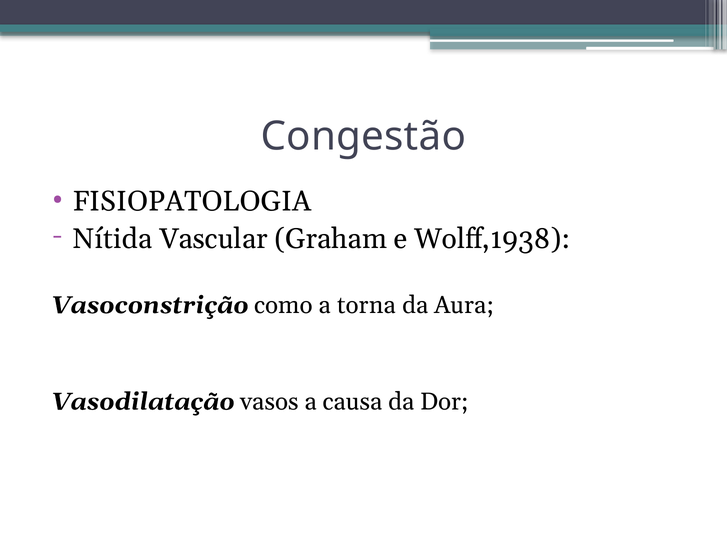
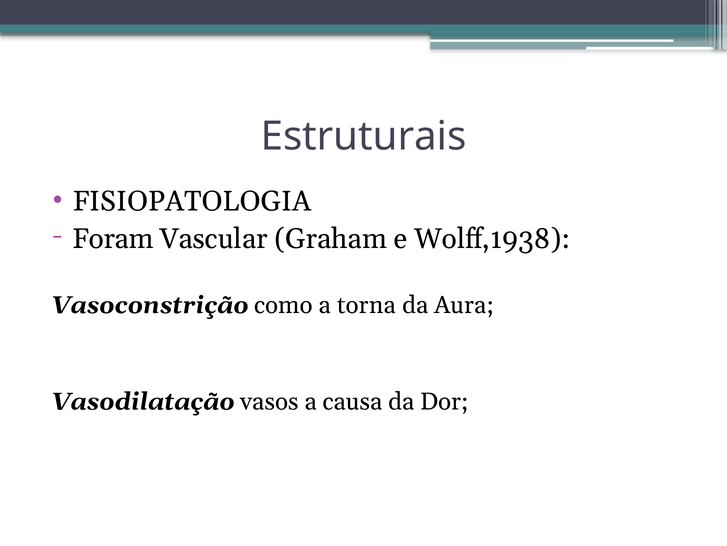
Congestão: Congestão -> Estruturais
Nítida: Nítida -> Foram
